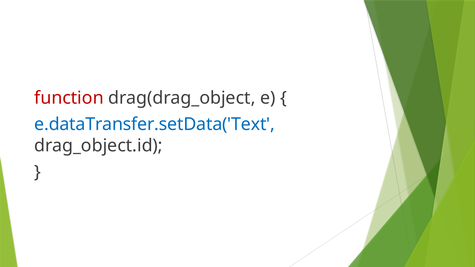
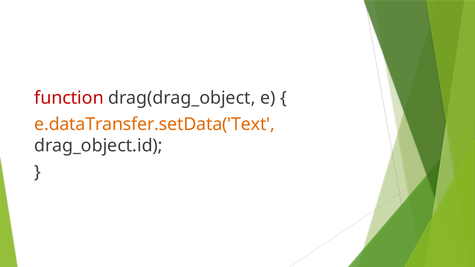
e.dataTransfer.setData('Text colour: blue -> orange
